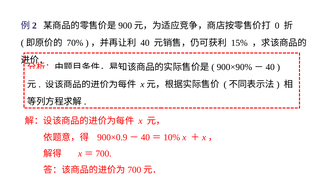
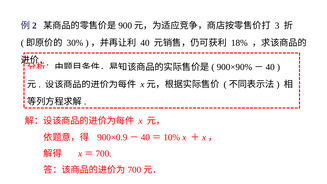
0: 0 -> 3
70%: 70% -> 30%
15%: 15% -> 18%
